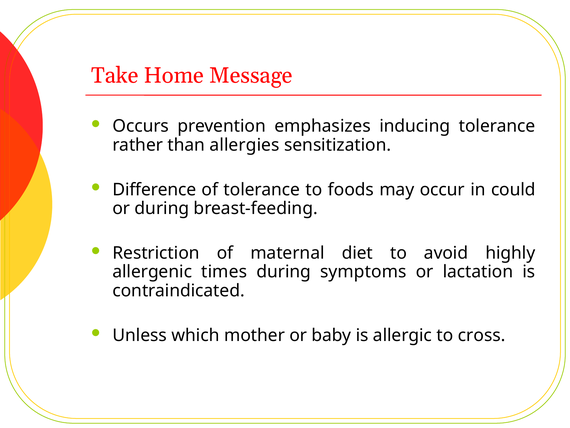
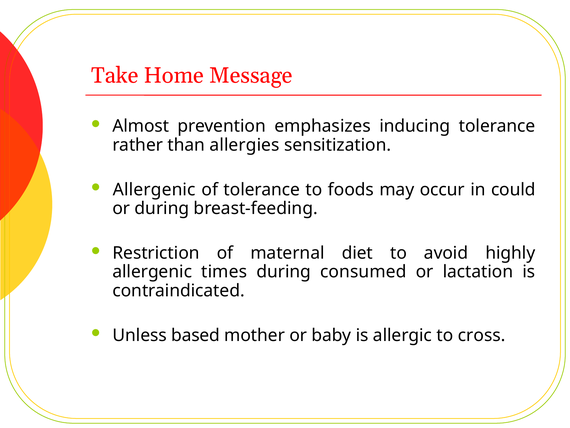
Occurs: Occurs -> Almost
Difference at (154, 189): Difference -> Allergenic
symptoms: symptoms -> consumed
which: which -> based
